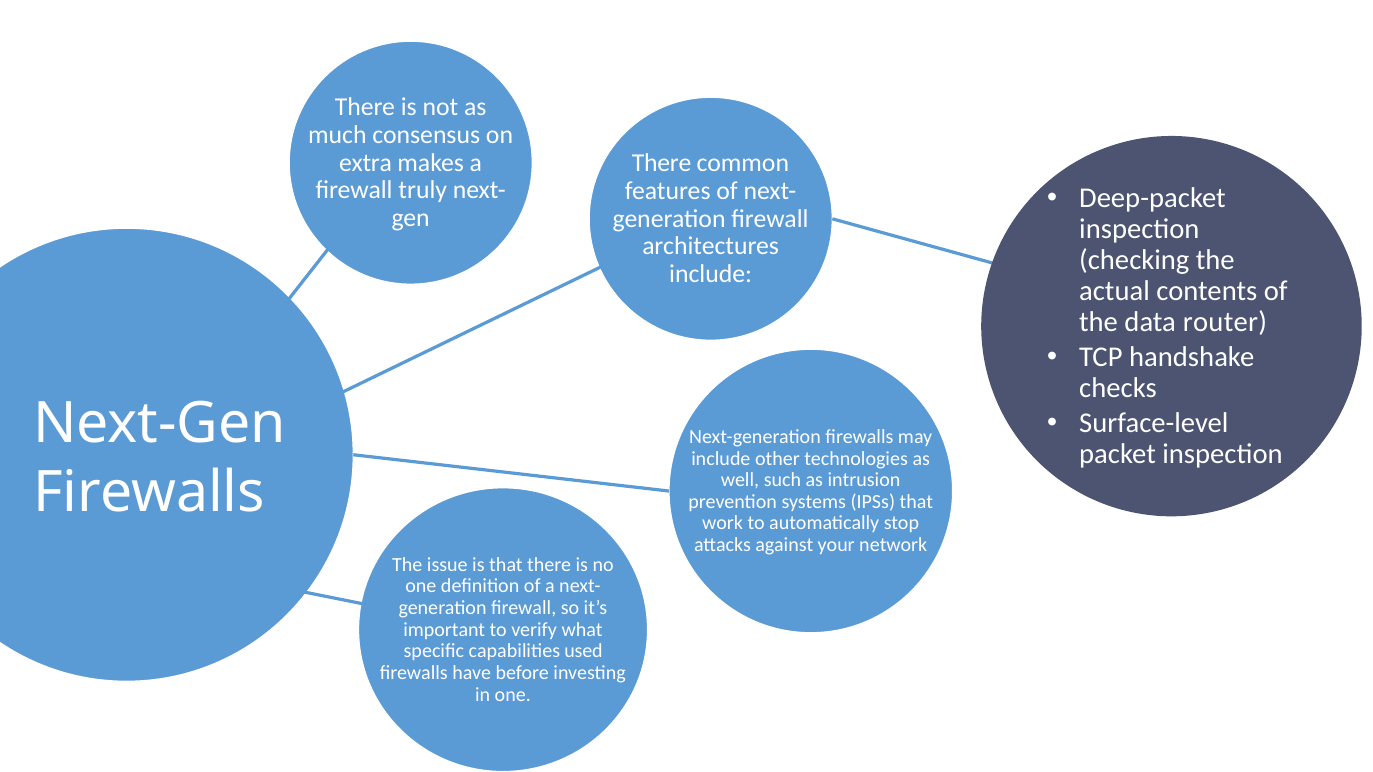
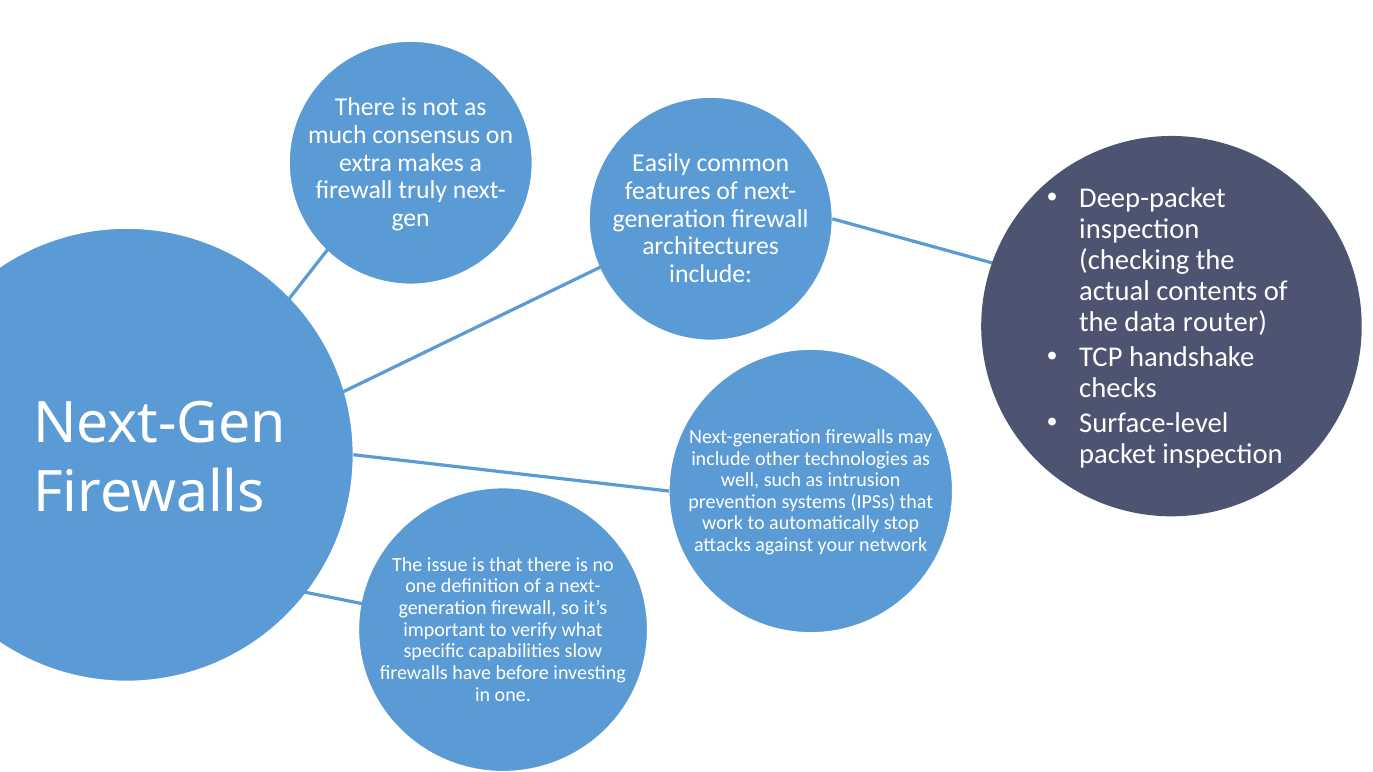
There at (662, 163): There -> Easily
used: used -> slow
